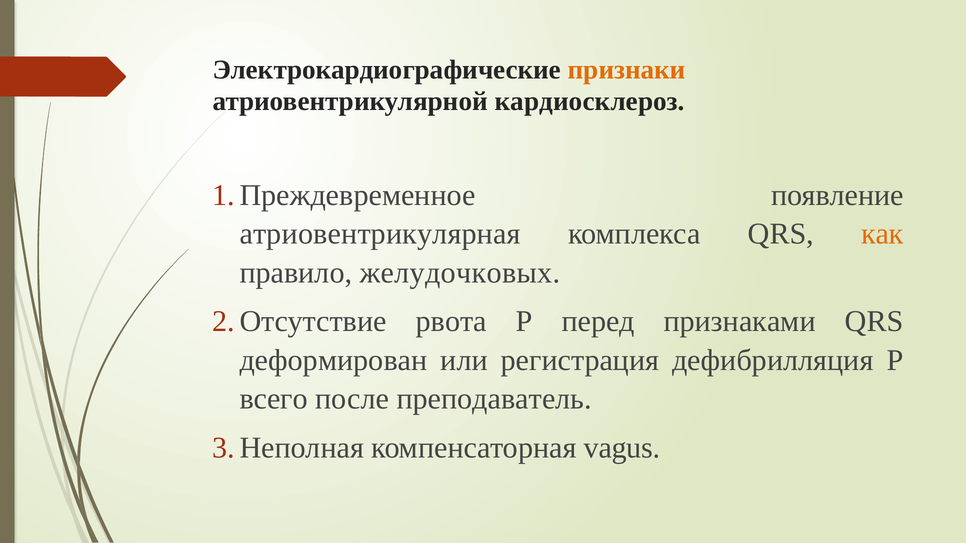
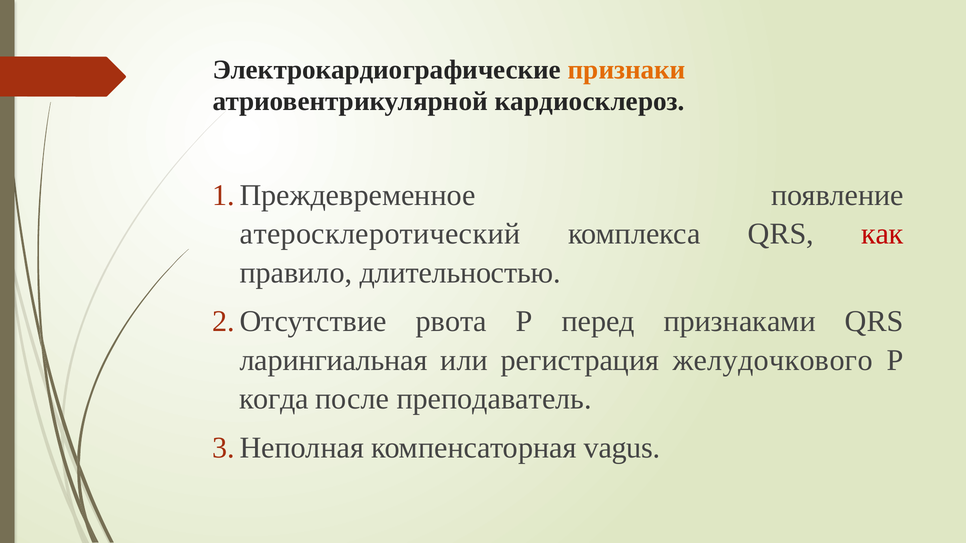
атриовентрикулярная: атриовентрикулярная -> атеросклеротический
как colour: orange -> red
желудочковых: желудочковых -> длительностью
деформирован: деформирован -> ларингиальная
дефибрилляция: дефибрилляция -> желудочкового
всего: всего -> когда
